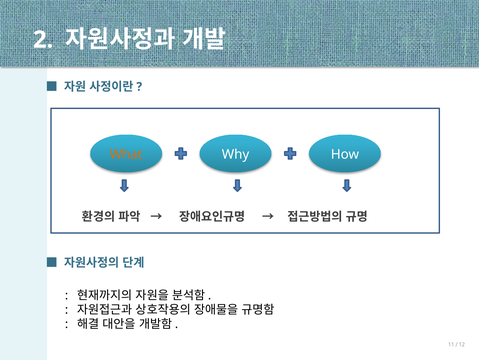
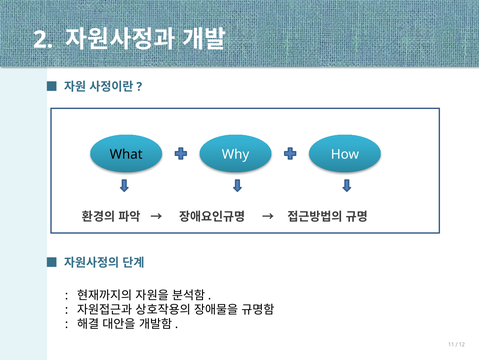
What colour: orange -> black
